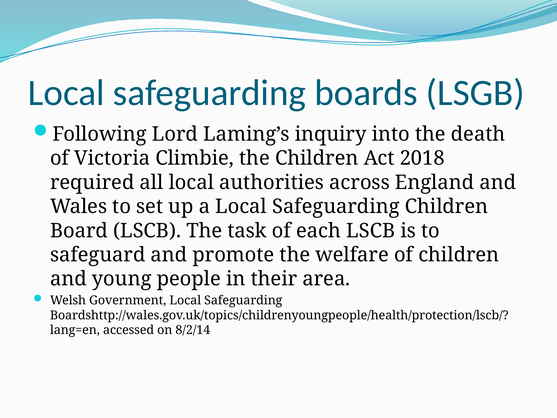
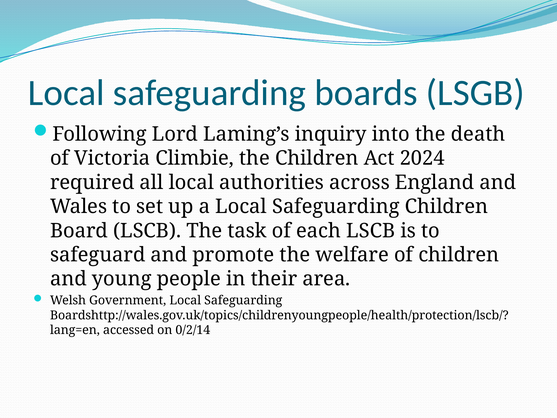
2018: 2018 -> 2024
8/2/14: 8/2/14 -> 0/2/14
